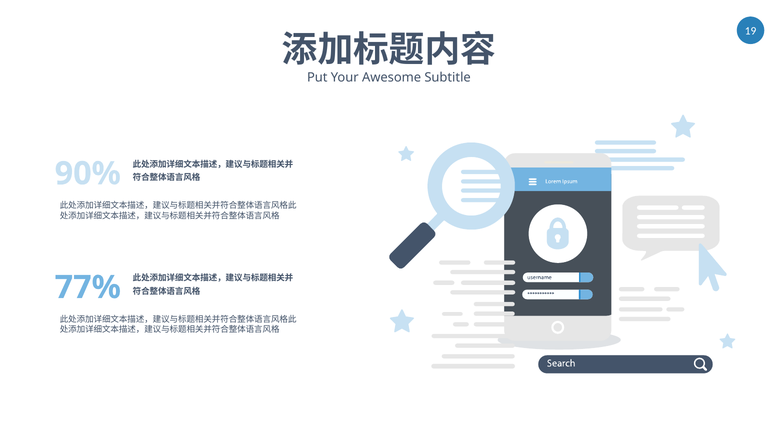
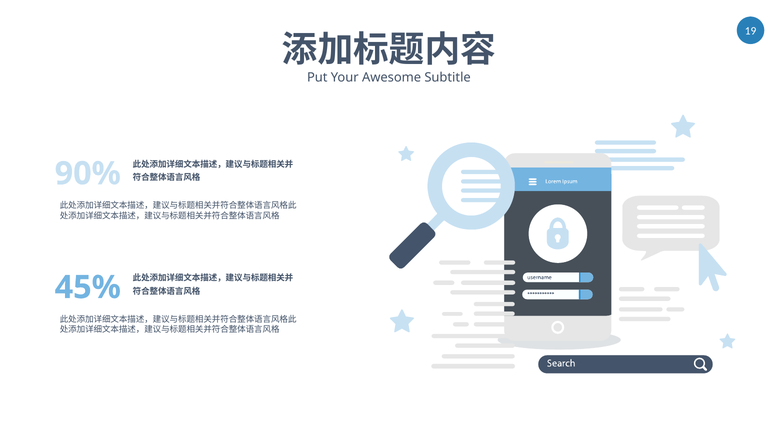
77%: 77% -> 45%
